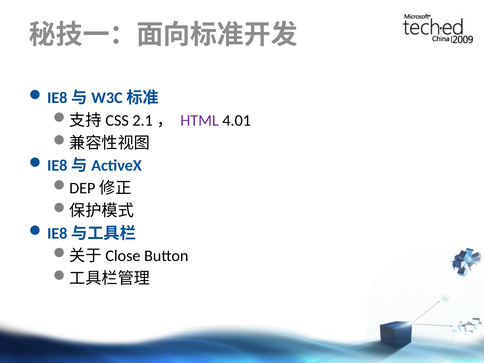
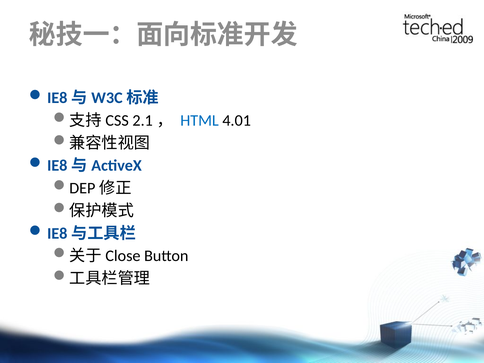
HTML colour: purple -> blue
